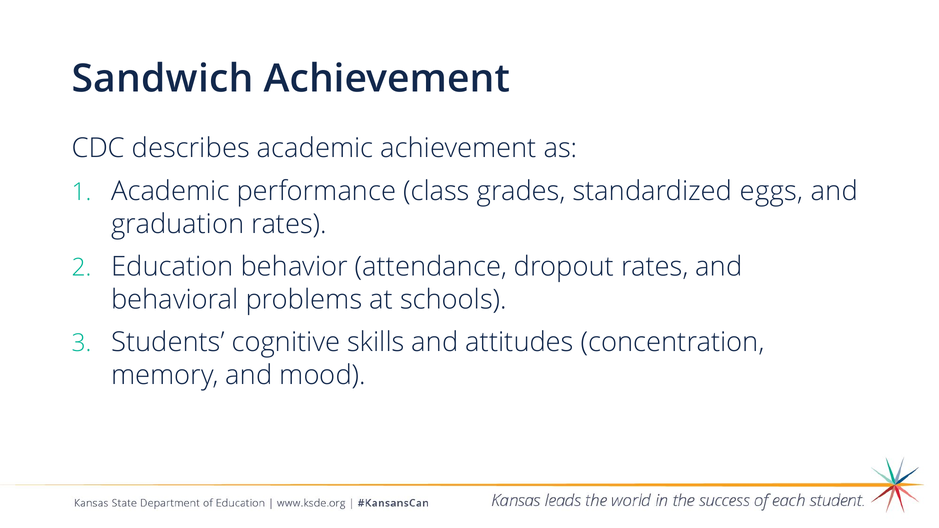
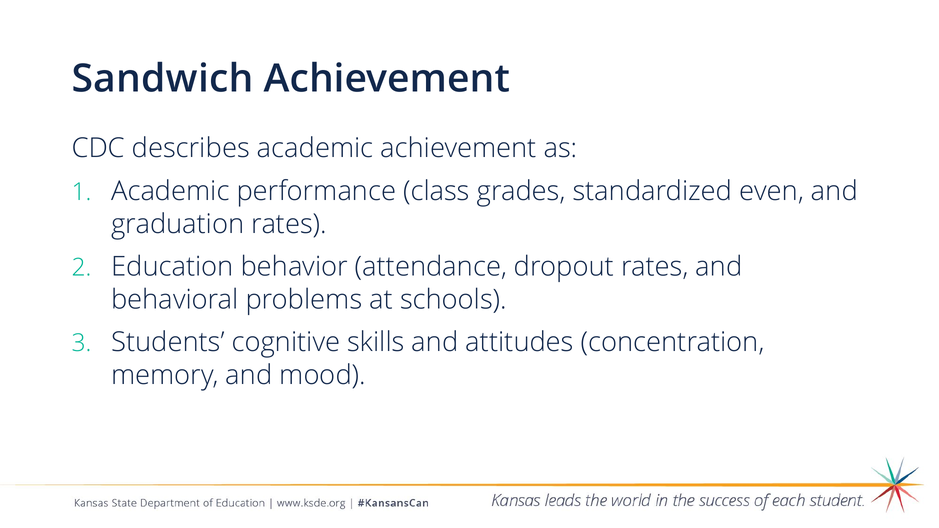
eggs: eggs -> even
